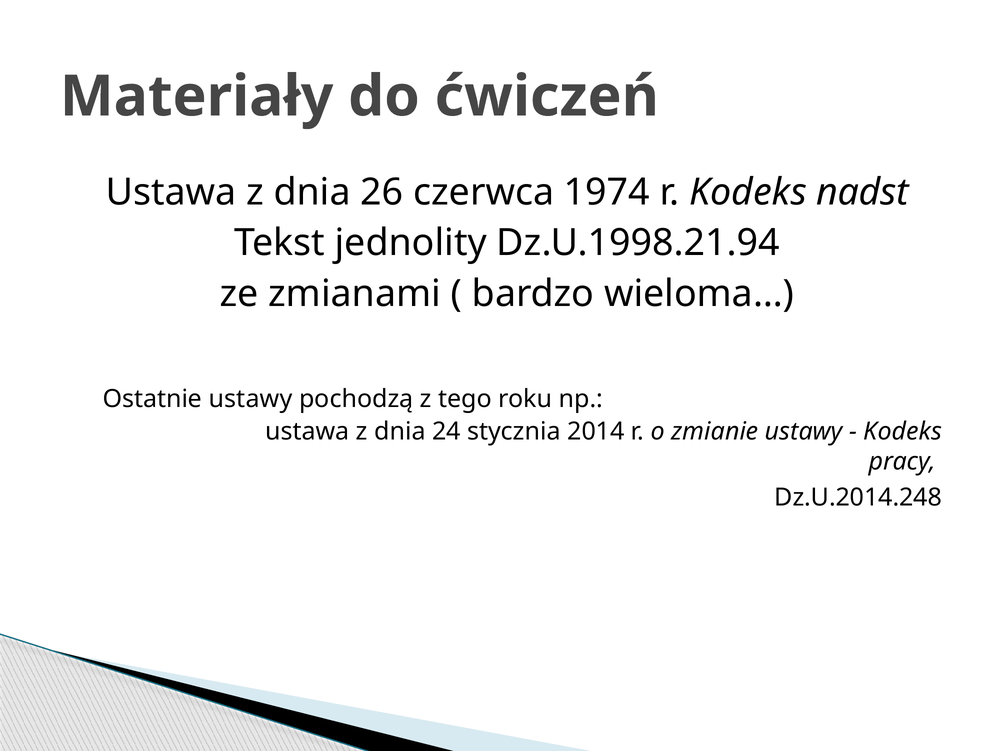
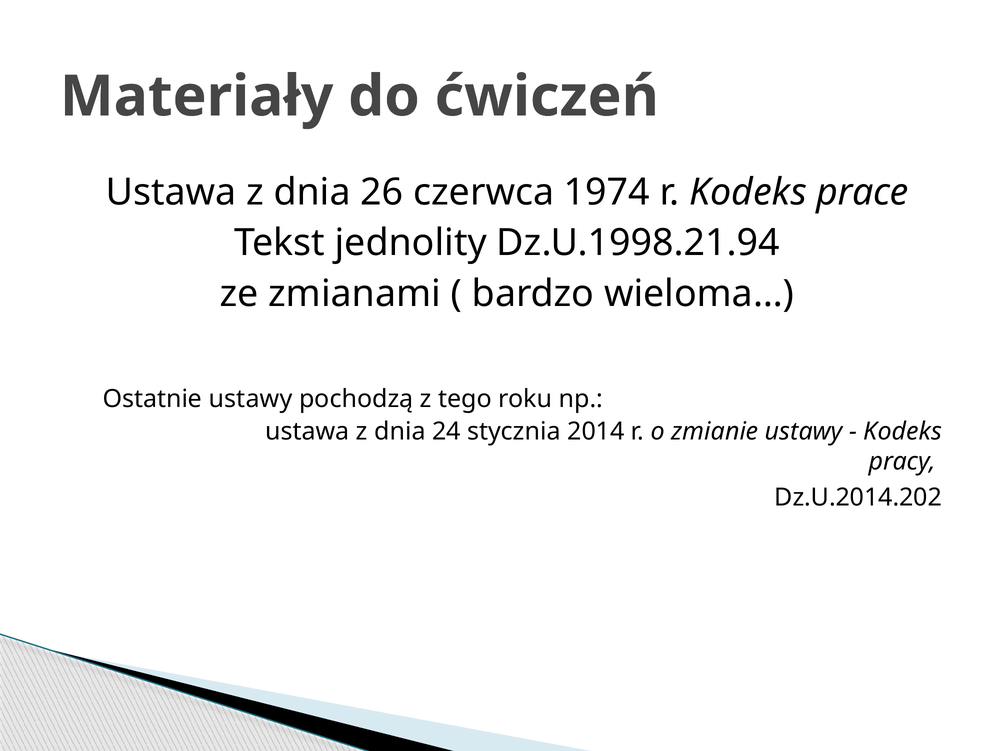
nadst: nadst -> prace
Dz.U.2014.248: Dz.U.2014.248 -> Dz.U.2014.202
